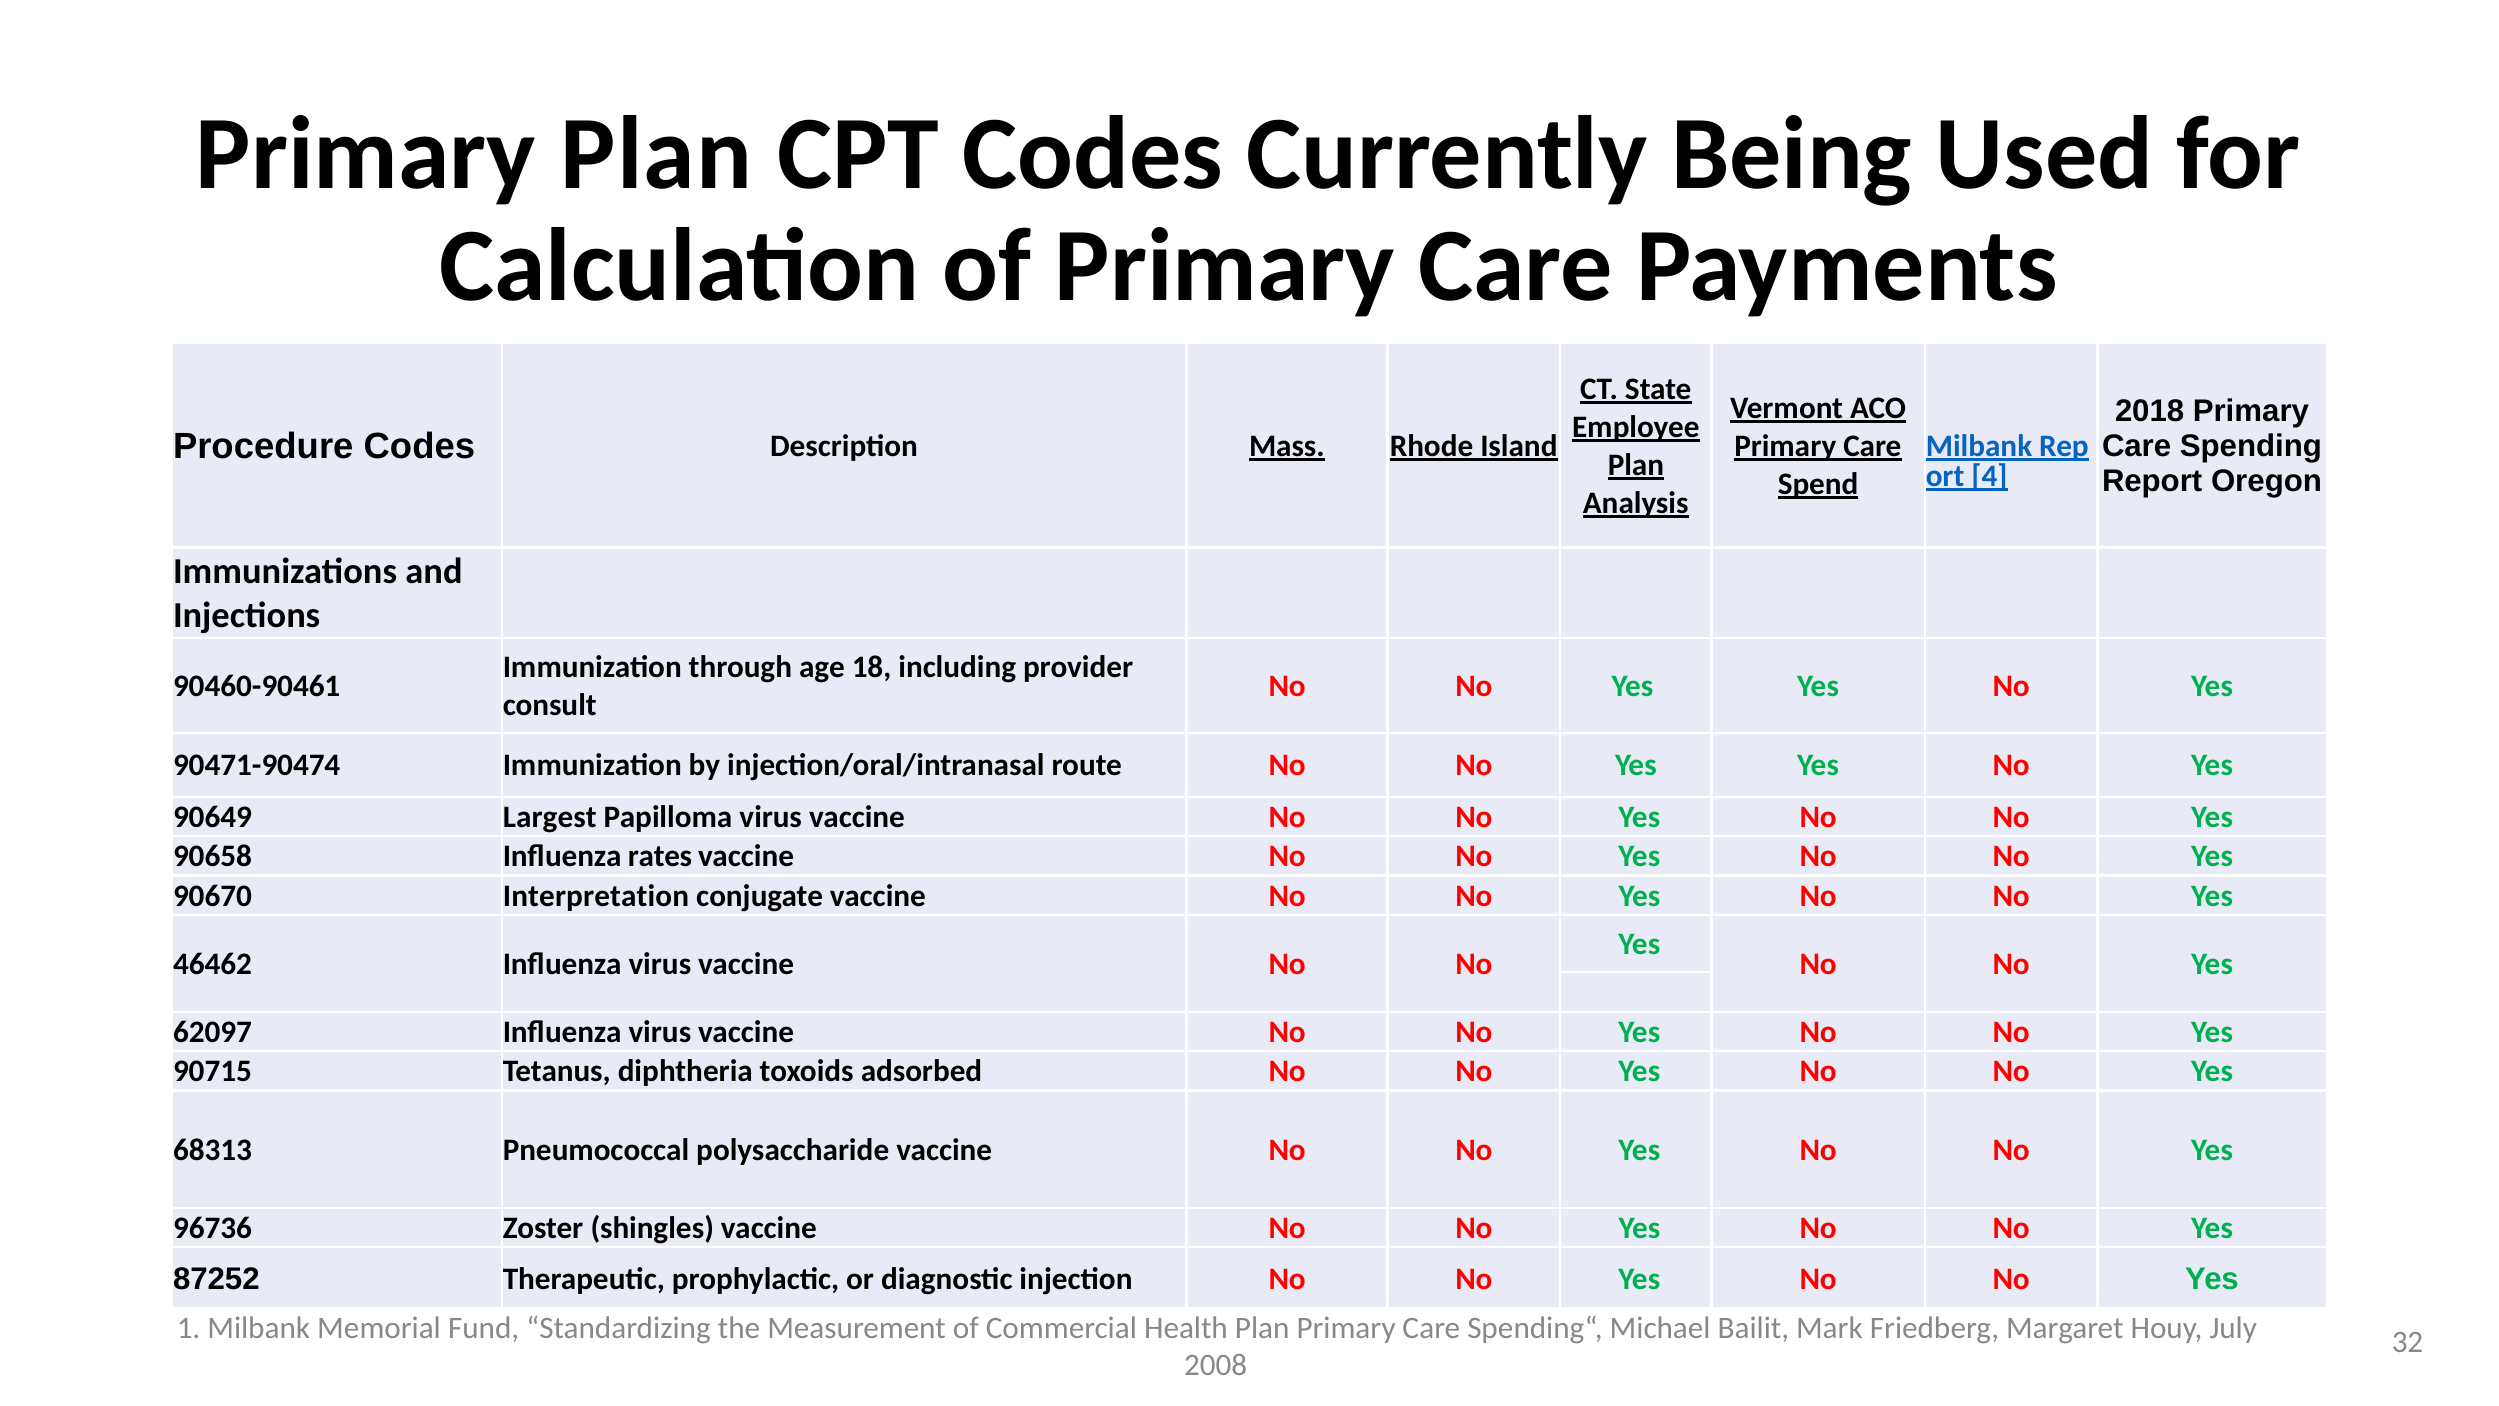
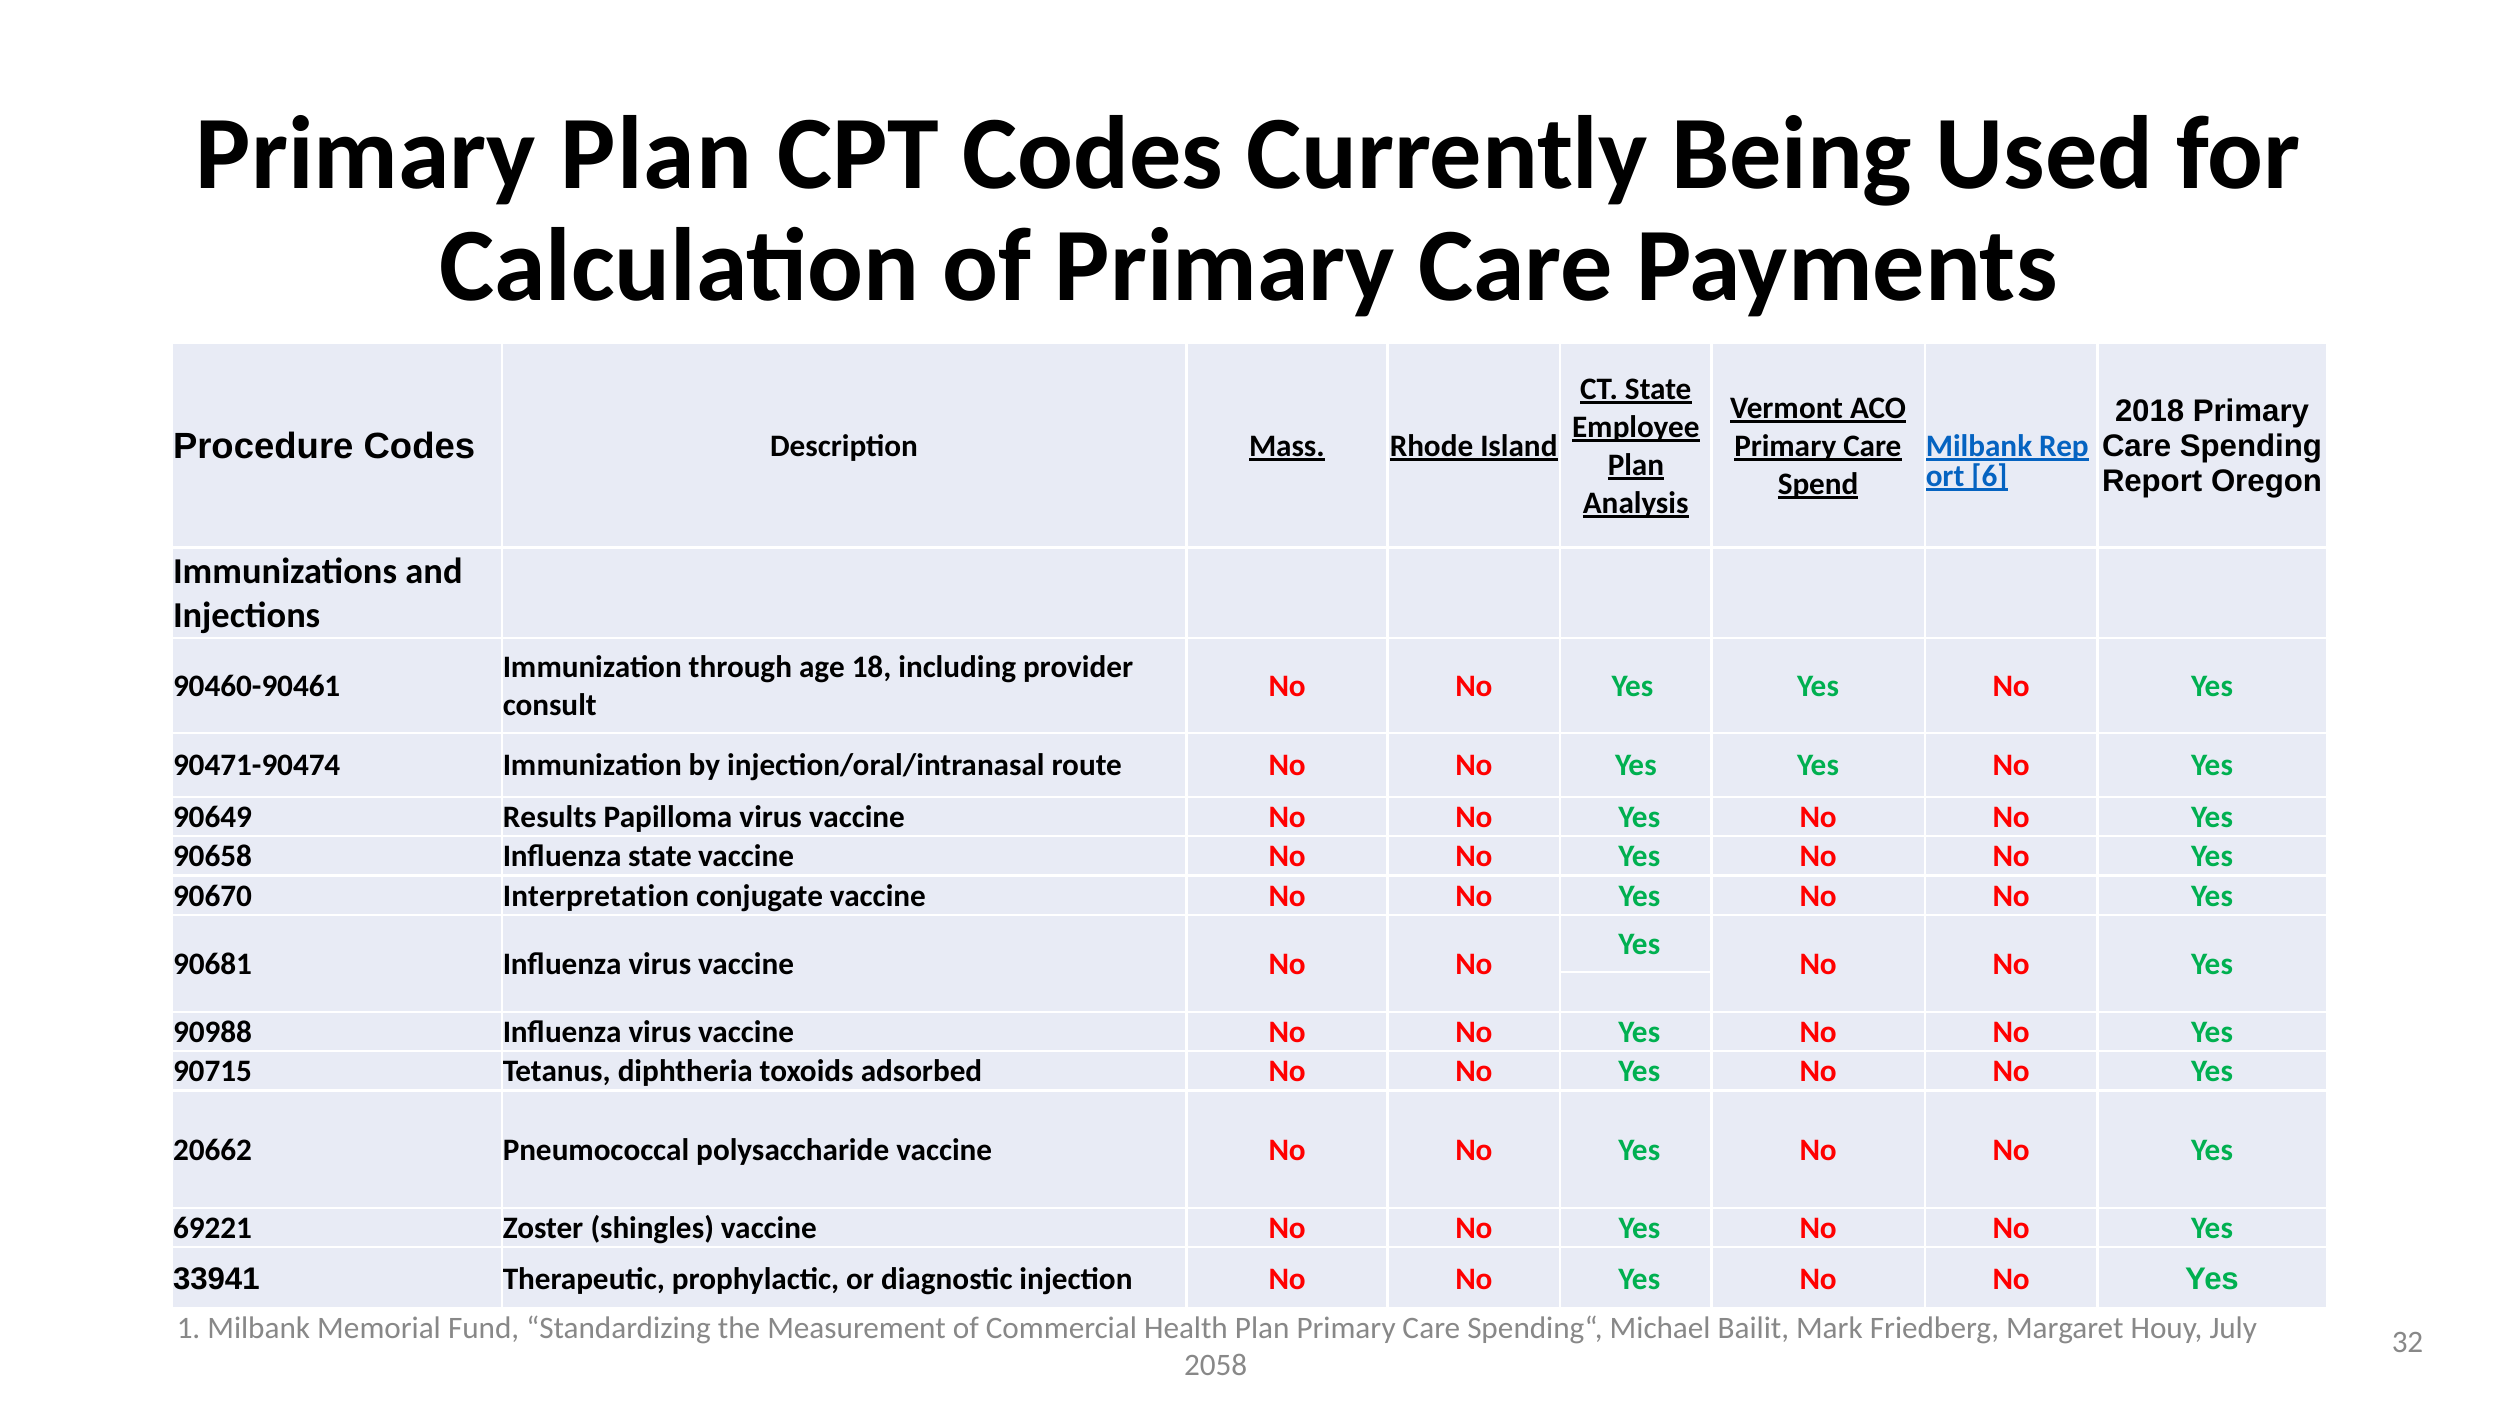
4: 4 -> 6
Largest: Largest -> Results
Influenza rates: rates -> state
46462: 46462 -> 90681
62097: 62097 -> 90988
68313: 68313 -> 20662
96736: 96736 -> 69221
87252: 87252 -> 33941
2008: 2008 -> 2058
